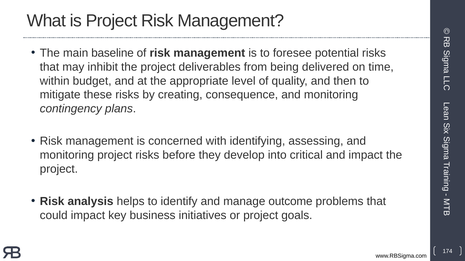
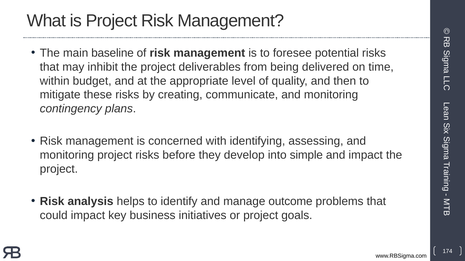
consequence: consequence -> communicate
critical: critical -> simple
